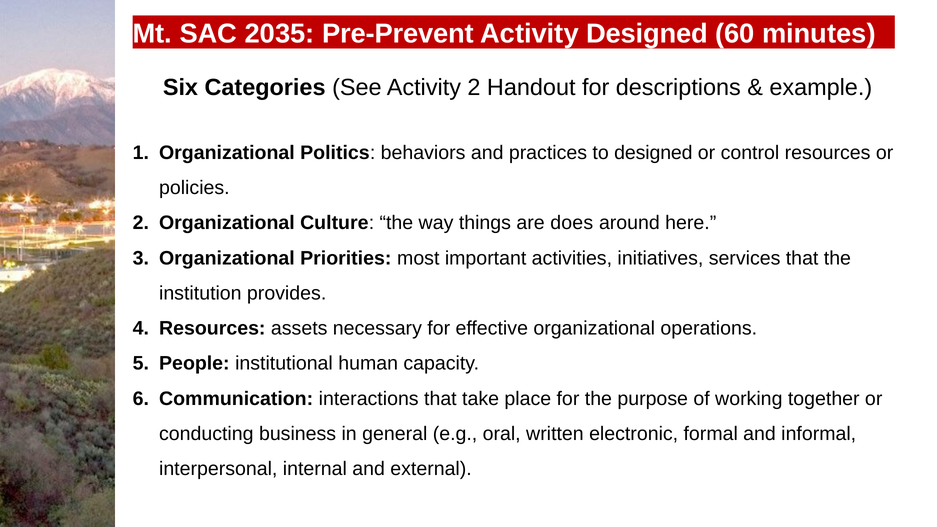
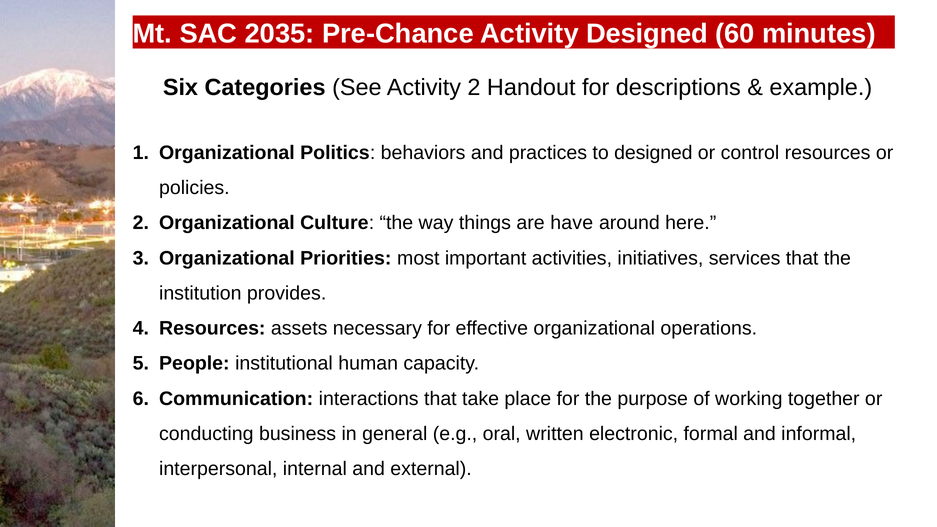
Pre-Prevent: Pre-Prevent -> Pre-Chance
does: does -> have
